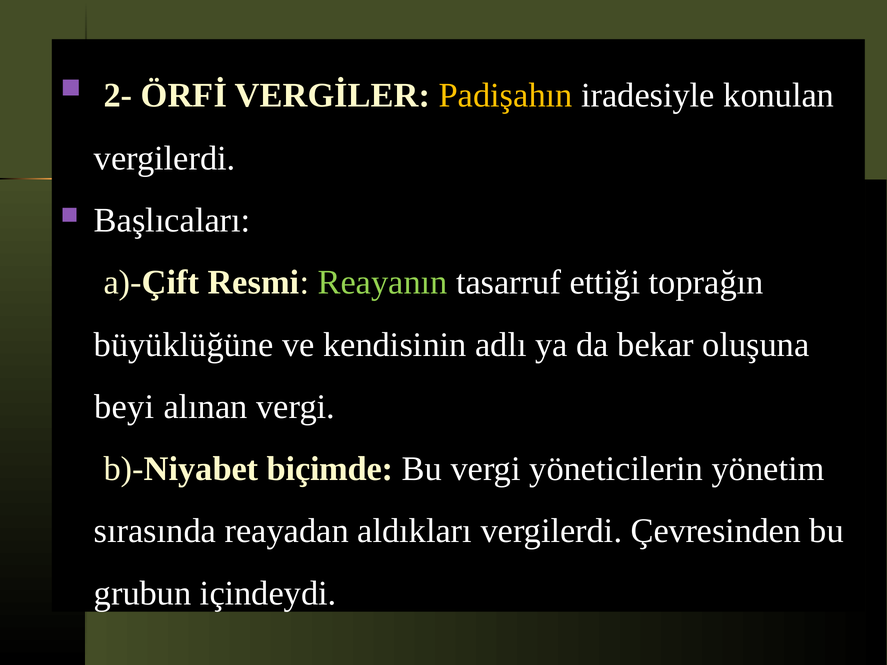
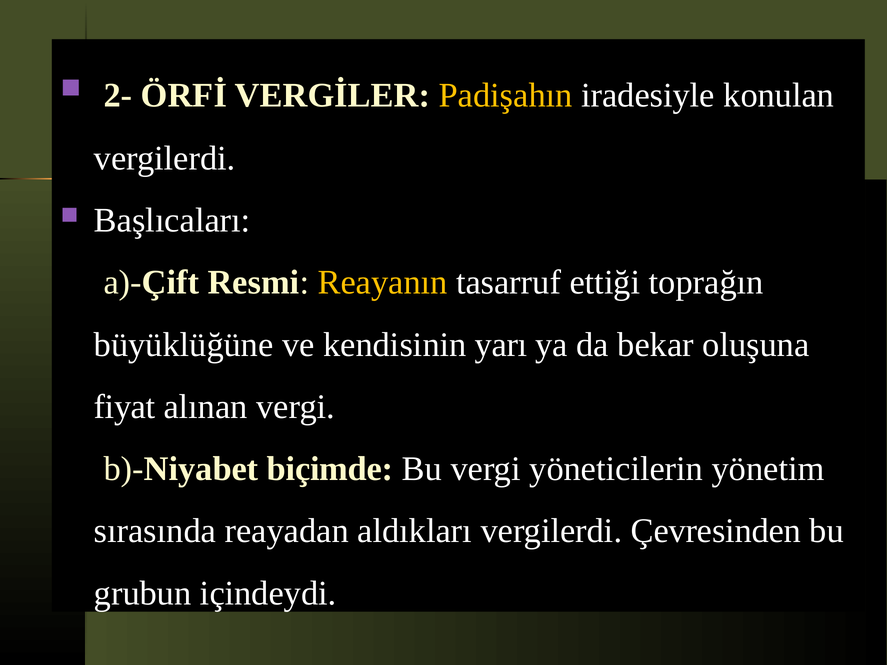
Reayanın colour: light green -> yellow
adlı: adlı -> yarı
beyi: beyi -> fiyat
